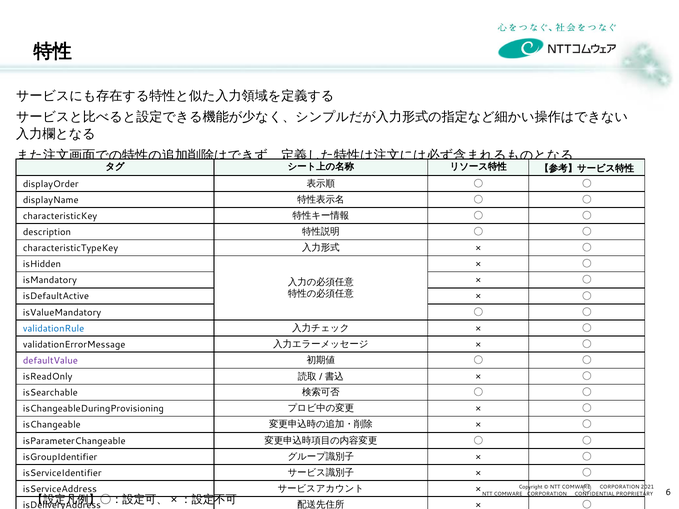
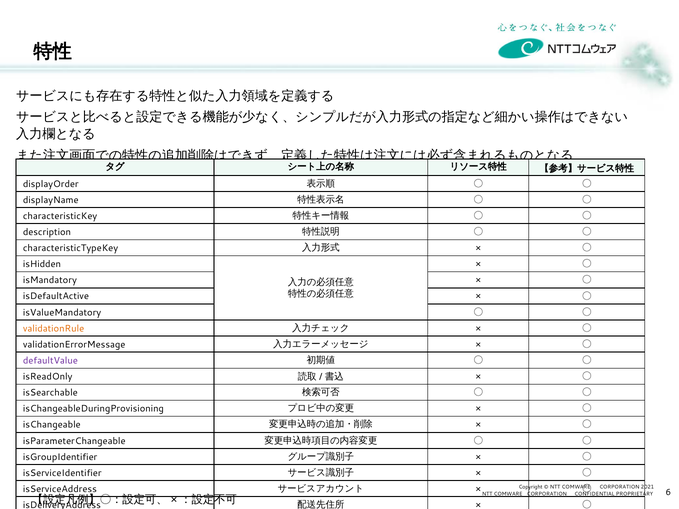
validationRule colour: blue -> orange
